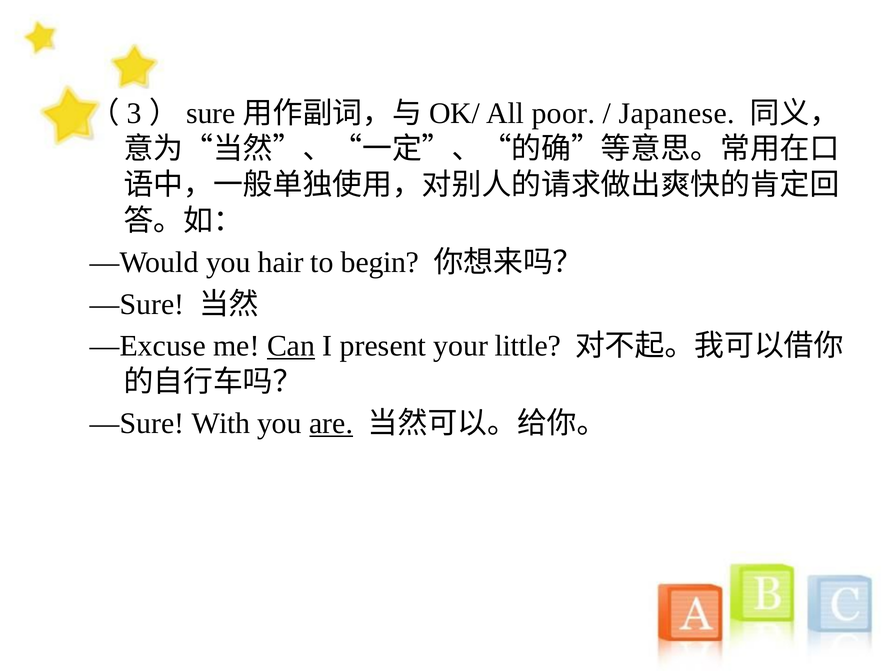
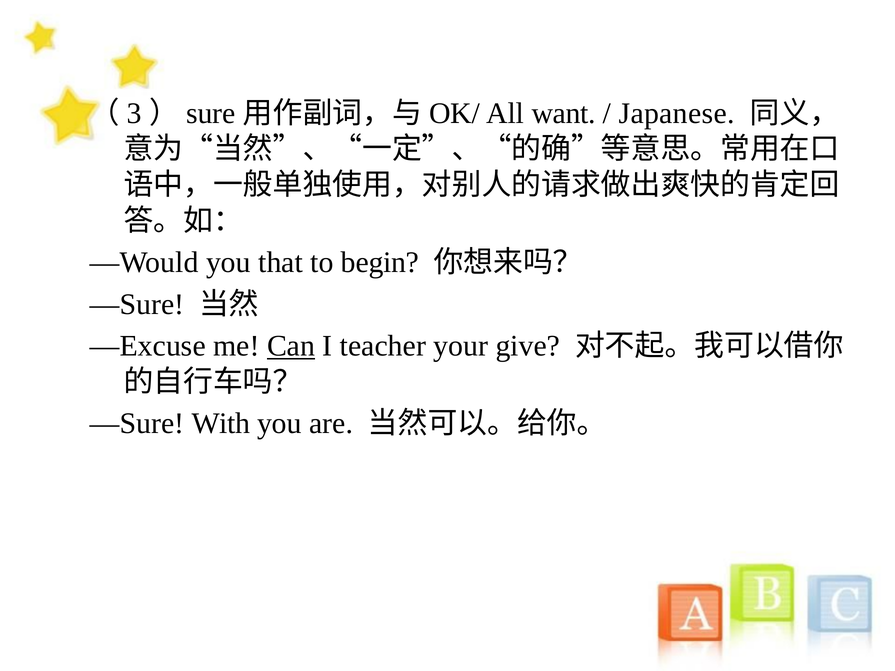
poor: poor -> want
hair: hair -> that
present: present -> teacher
little: little -> give
are underline: present -> none
